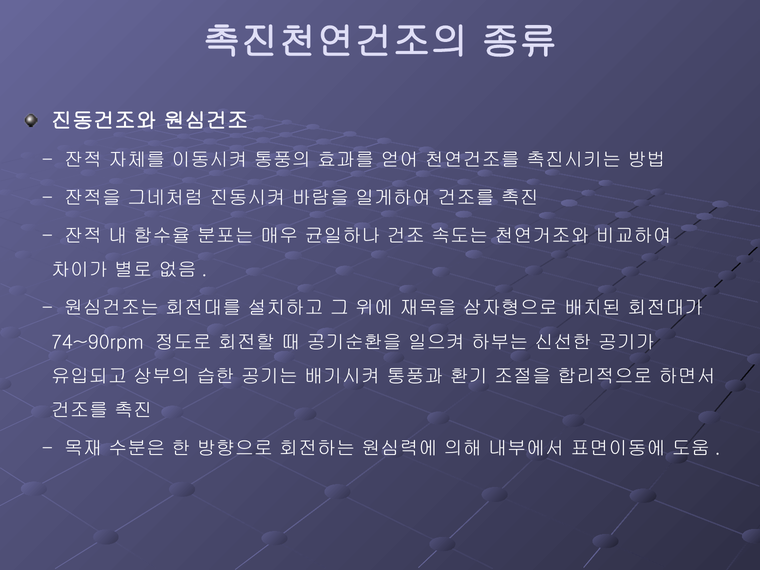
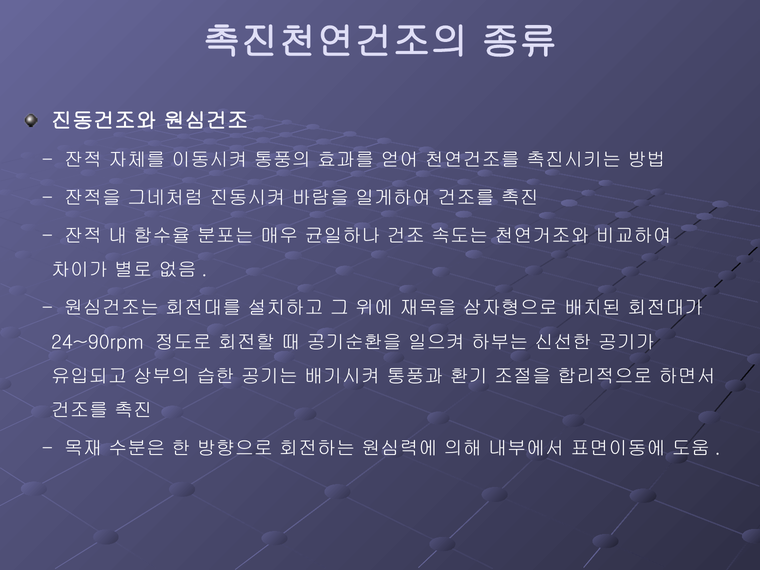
74~90rpm: 74~90rpm -> 24~90rpm
